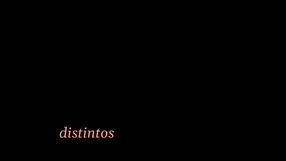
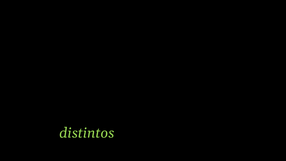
distintos colour: pink -> light green
